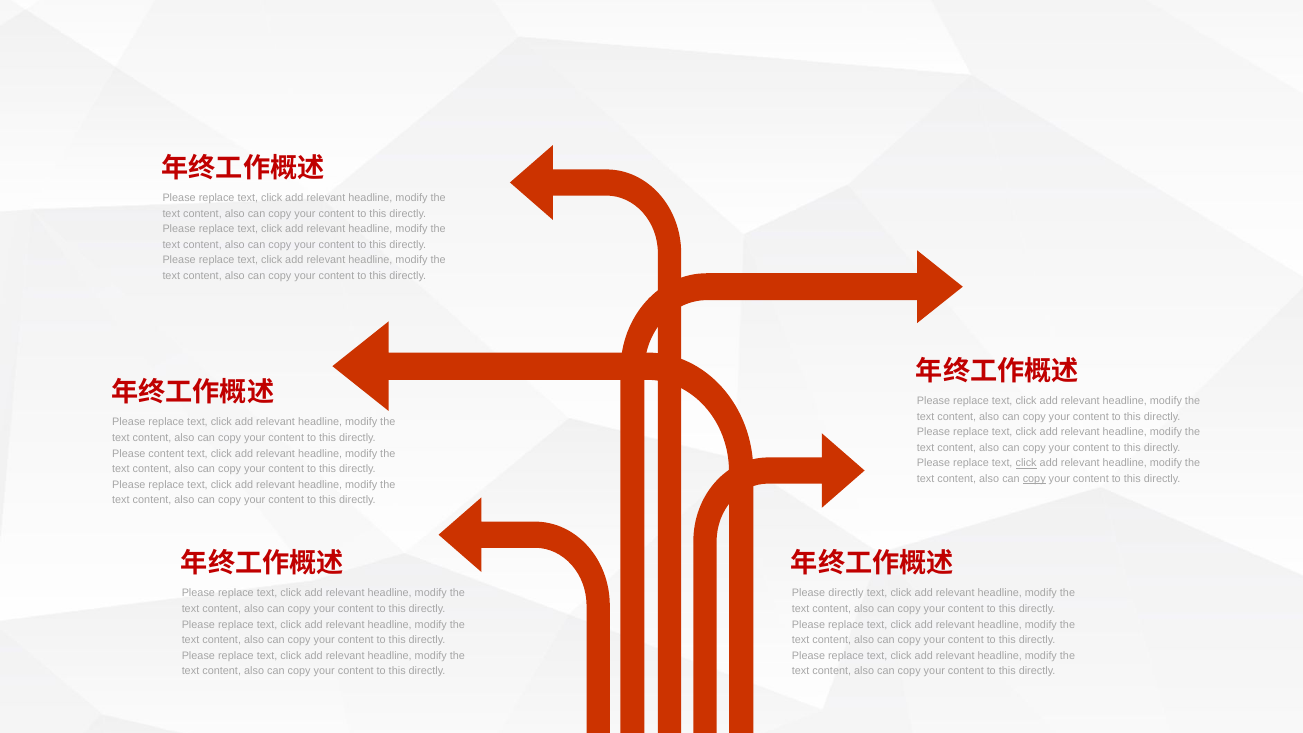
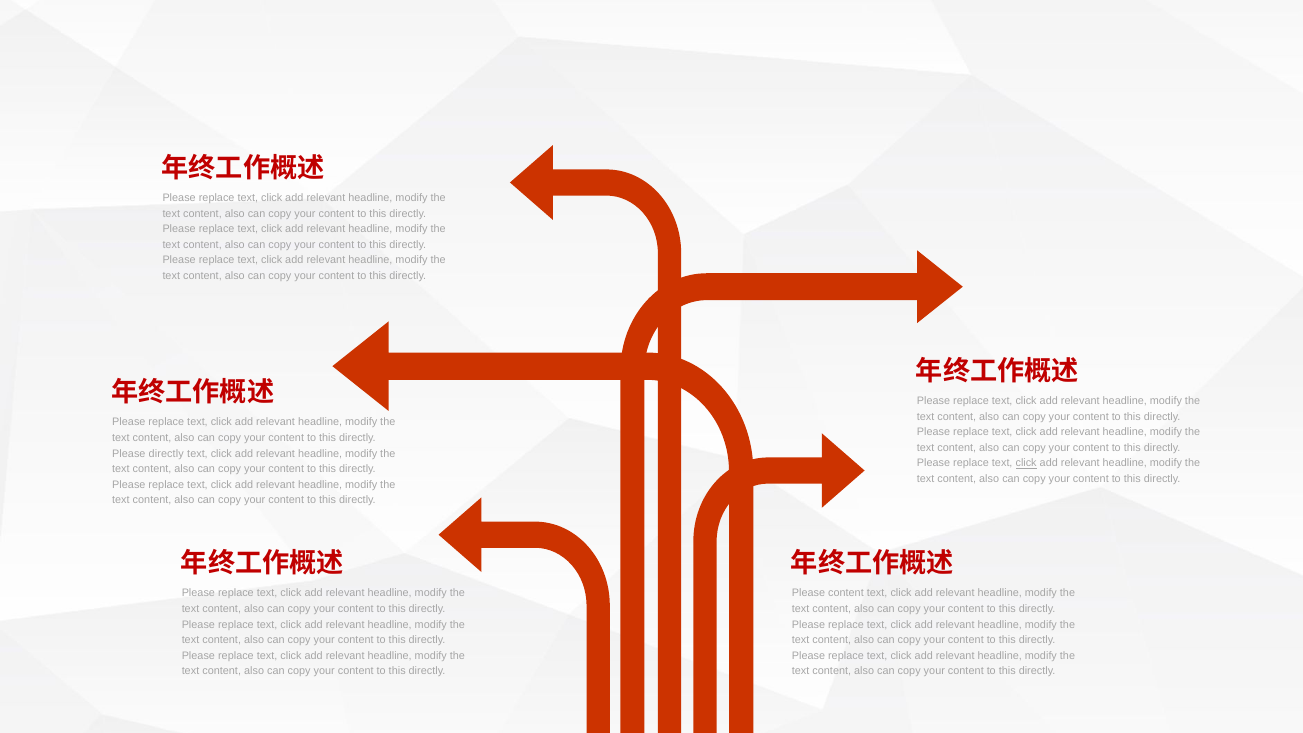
Please content: content -> directly
copy at (1034, 479) underline: present -> none
Please directly: directly -> content
